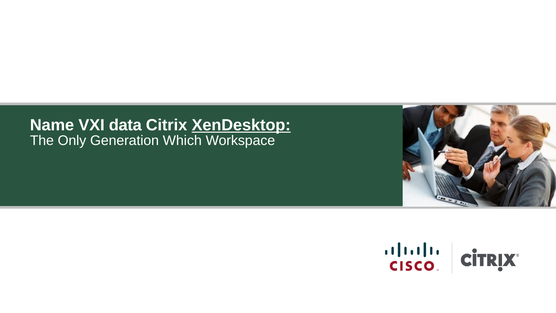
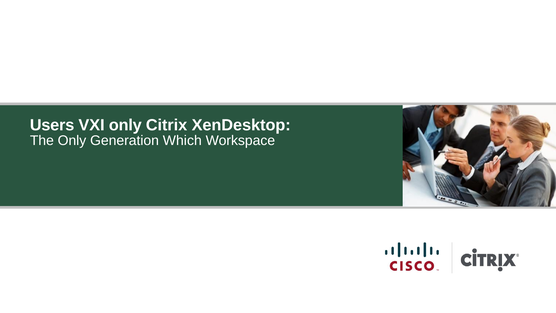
Name: Name -> Users
VXI data: data -> only
XenDesktop underline: present -> none
